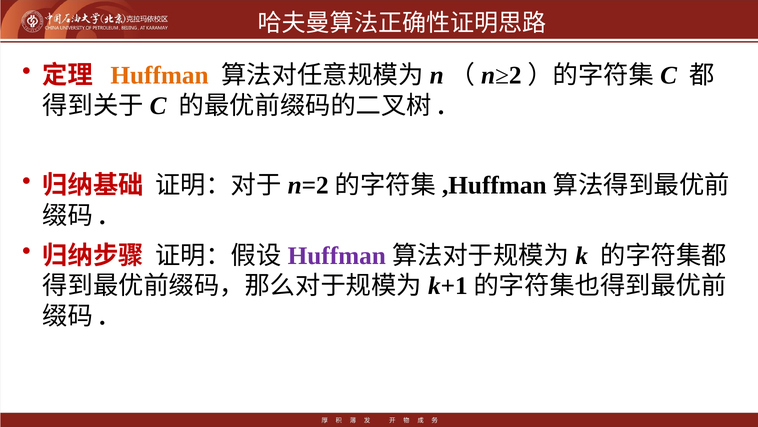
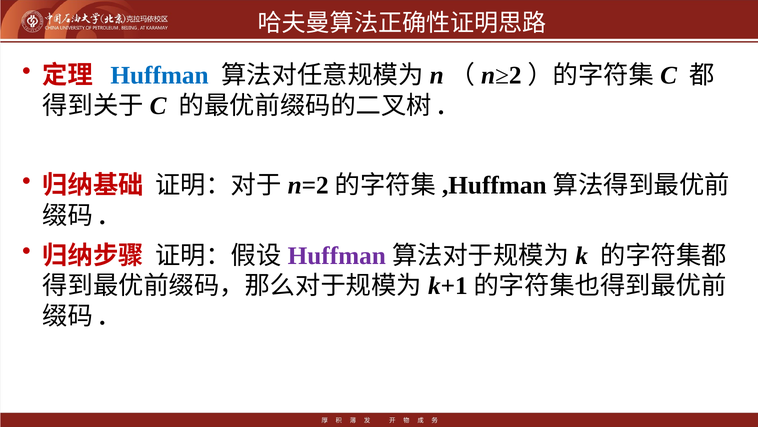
Huffman at (160, 75) colour: orange -> blue
